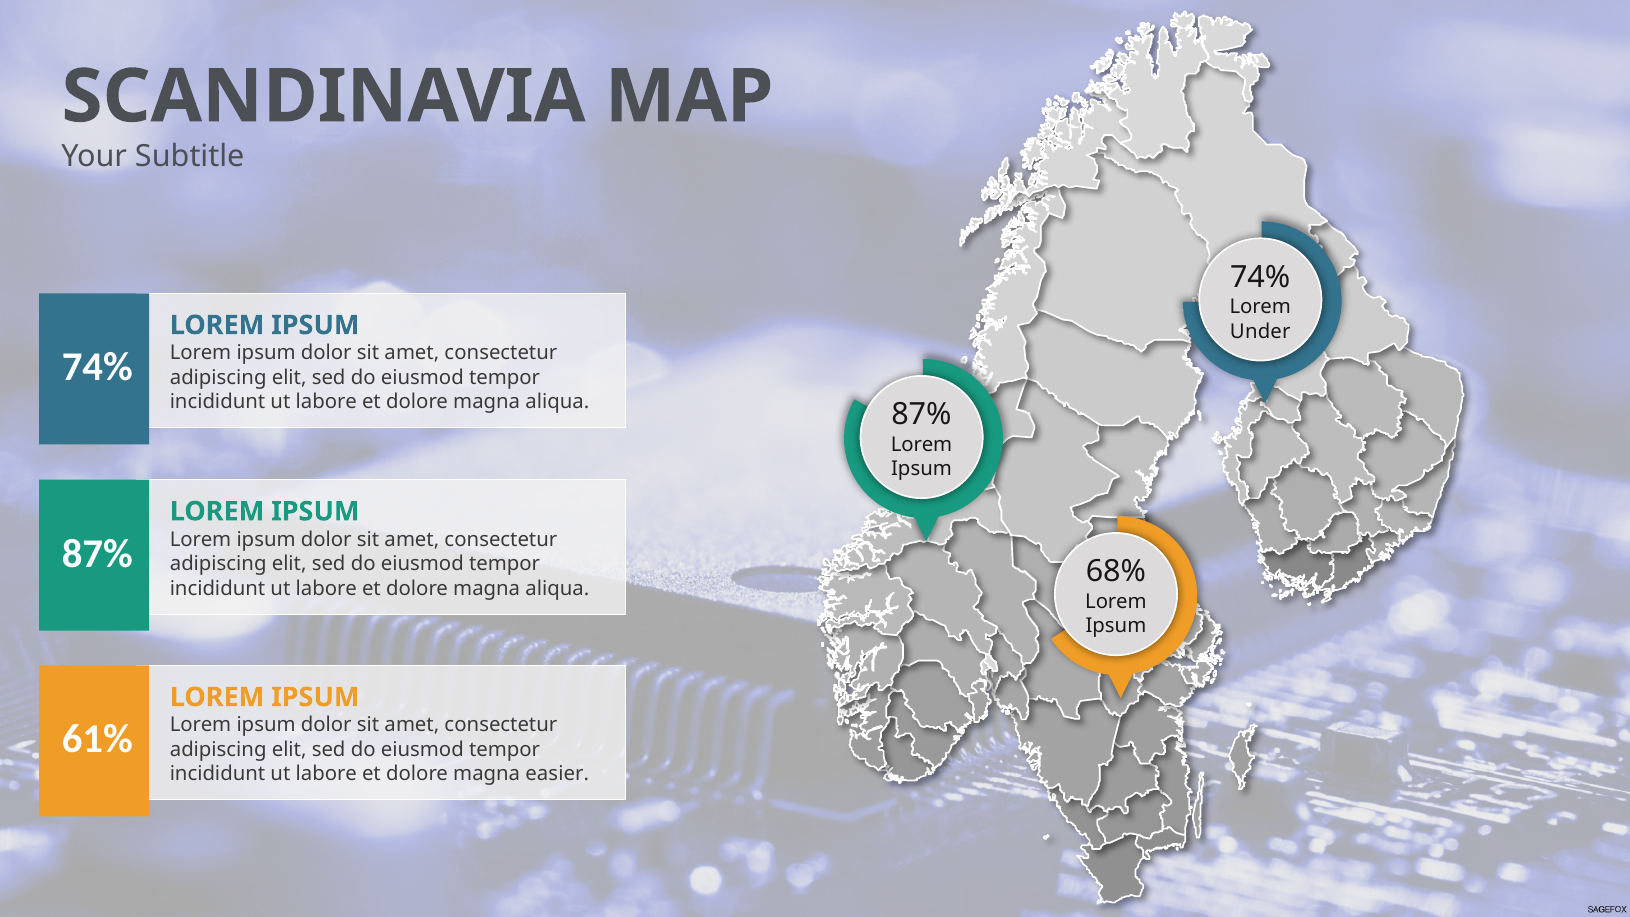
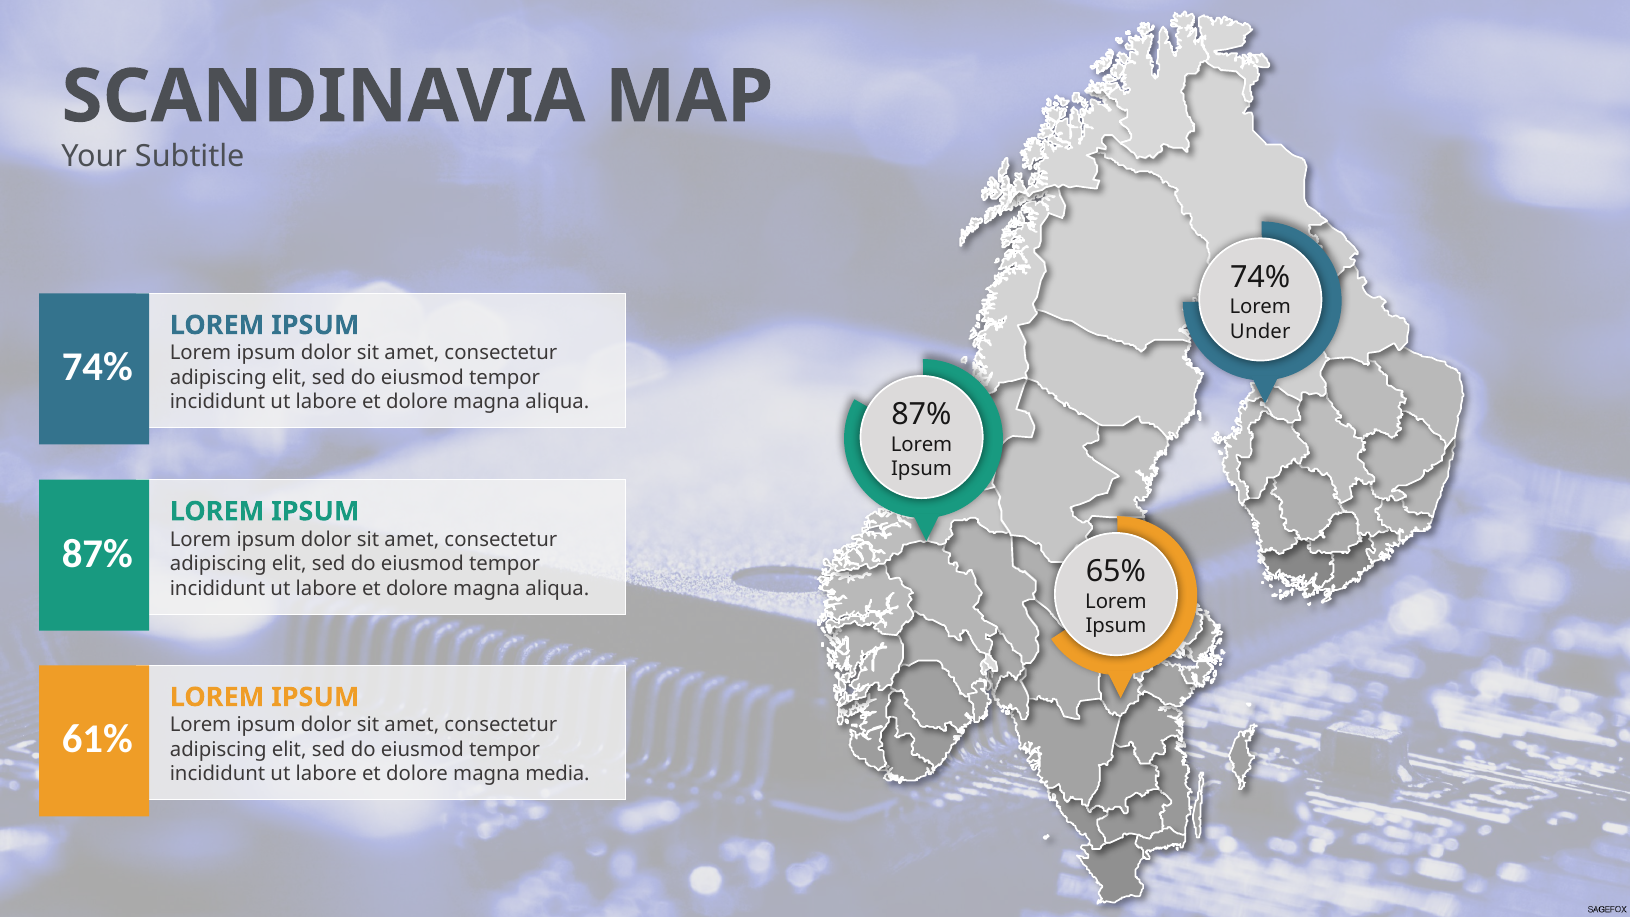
68%: 68% -> 65%
easier: easier -> media
